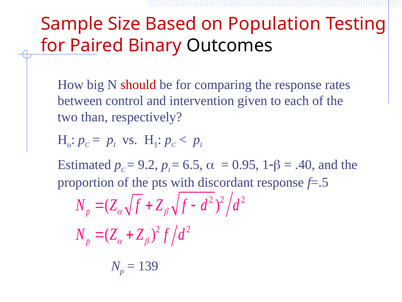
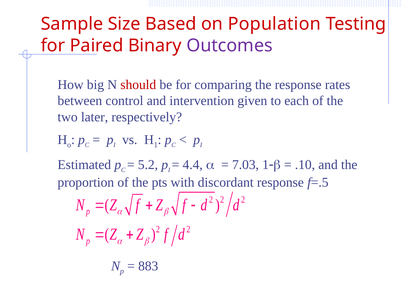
Outcomes colour: black -> purple
than: than -> later
9.2: 9.2 -> 5.2
6.5: 6.5 -> 4.4
0.95: 0.95 -> 7.03
.40: .40 -> .10
139: 139 -> 883
